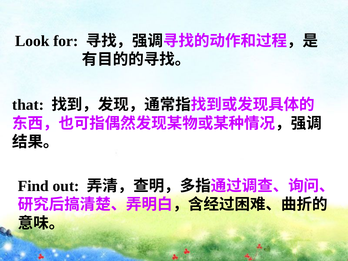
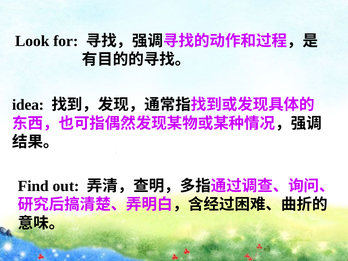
that: that -> idea
